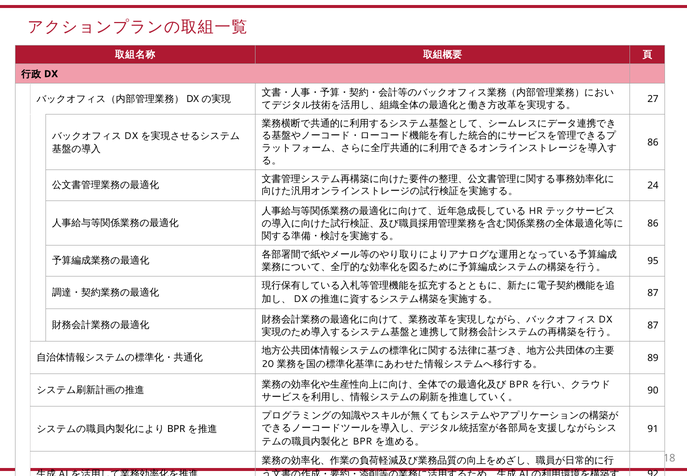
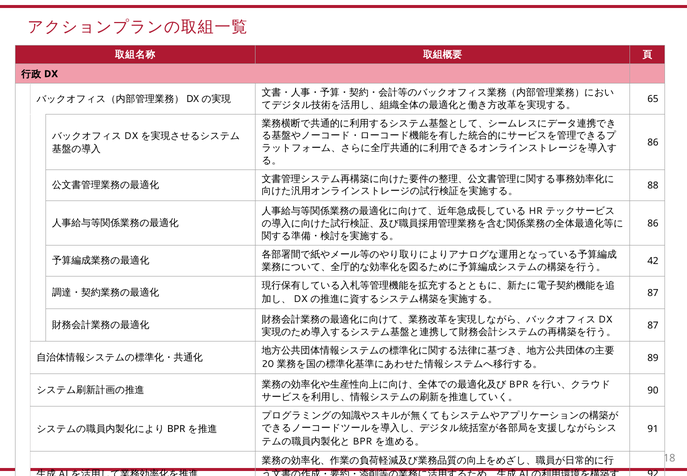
27: 27 -> 65
24: 24 -> 88
95: 95 -> 42
